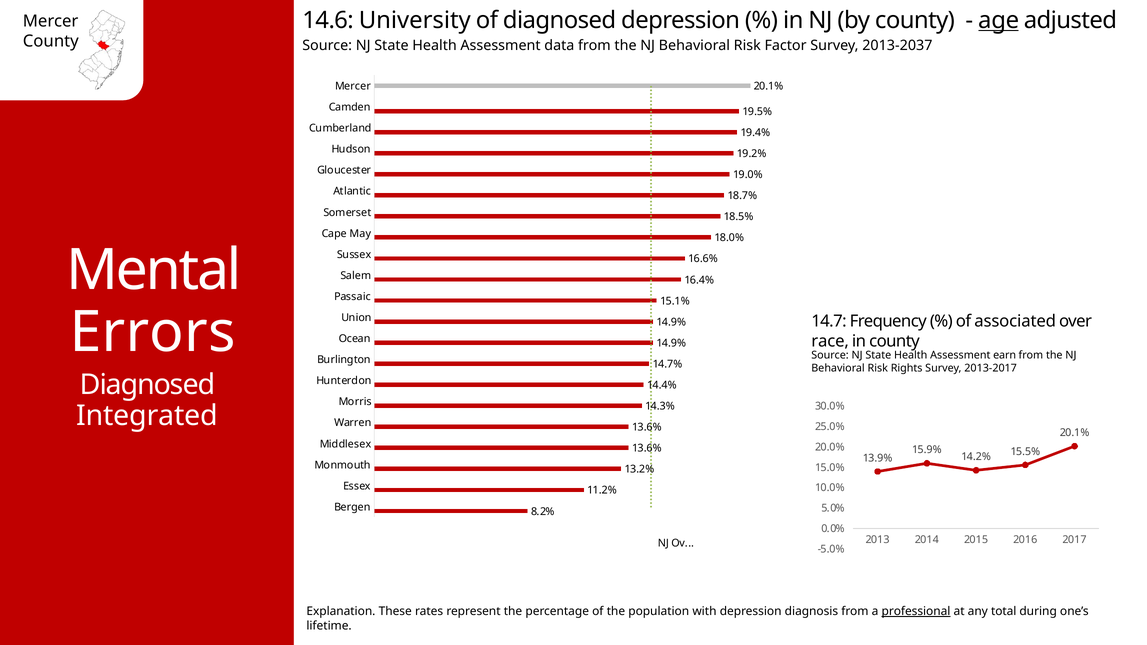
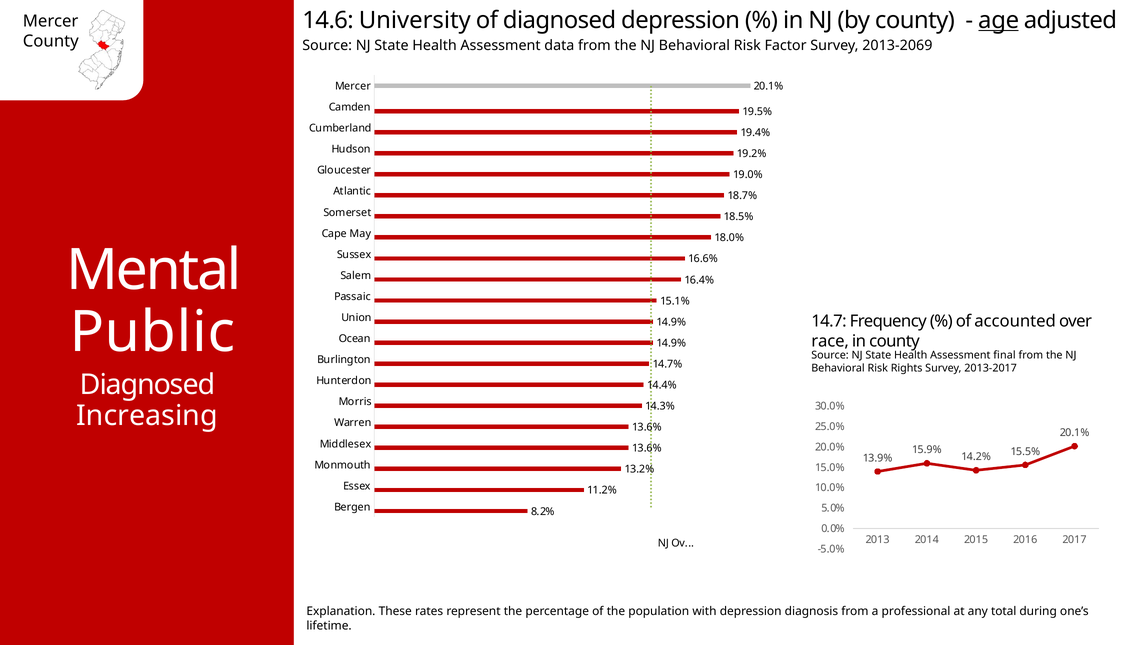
2013-2037: 2013-2037 -> 2013-2069
associated: associated -> accounted
Errors: Errors -> Public
earn: earn -> final
Integrated: Integrated -> Increasing
professional underline: present -> none
